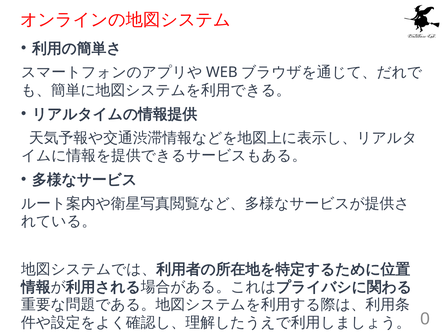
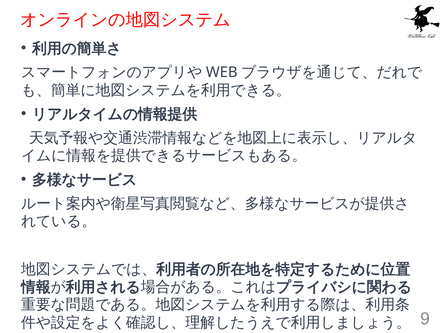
0: 0 -> 9
